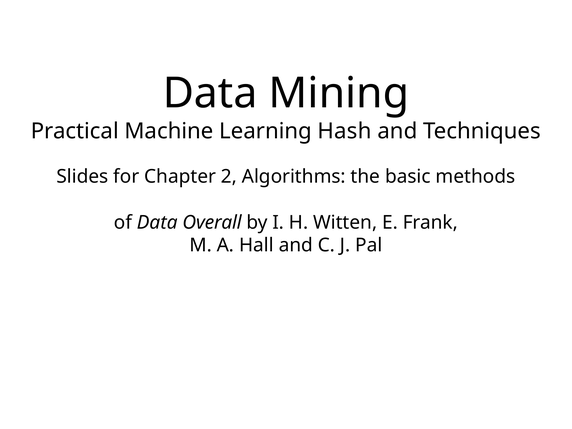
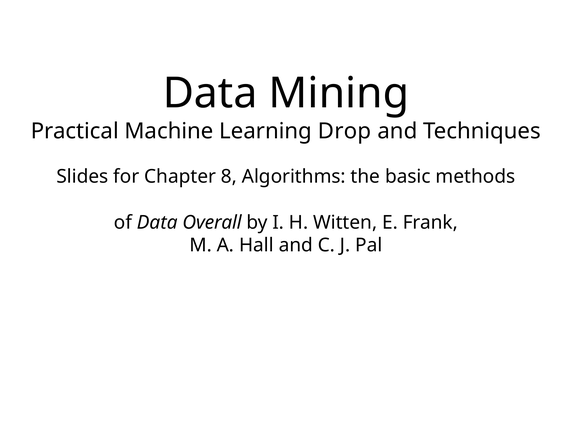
Hash: Hash -> Drop
2: 2 -> 8
